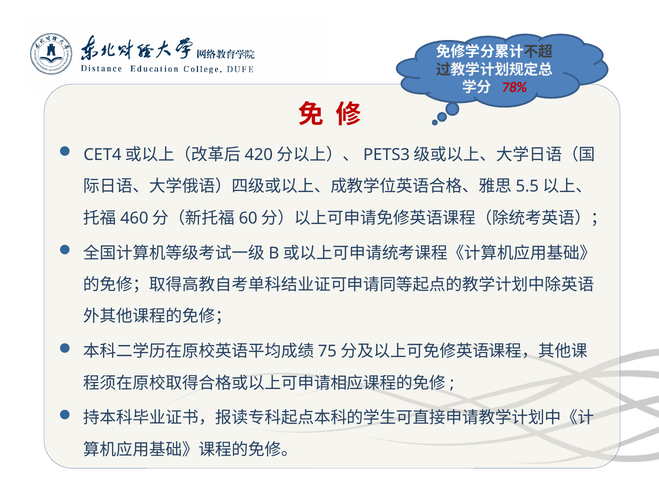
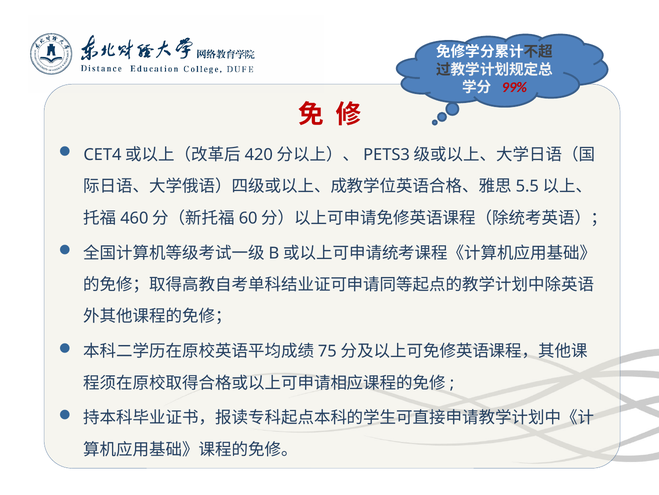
78%: 78% -> 99%
